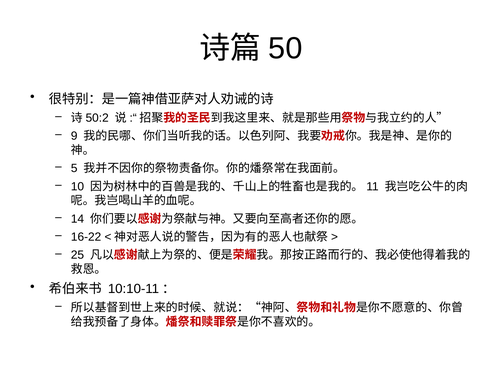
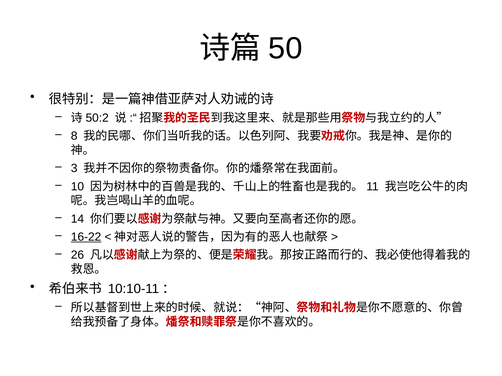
9: 9 -> 8
5: 5 -> 3
16-22 underline: none -> present
25: 25 -> 26
